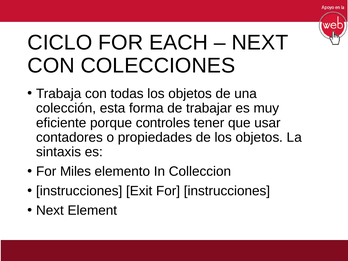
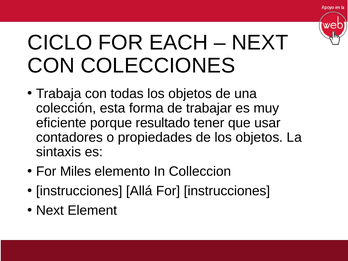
controles: controles -> resultado
Exit: Exit -> Allá
